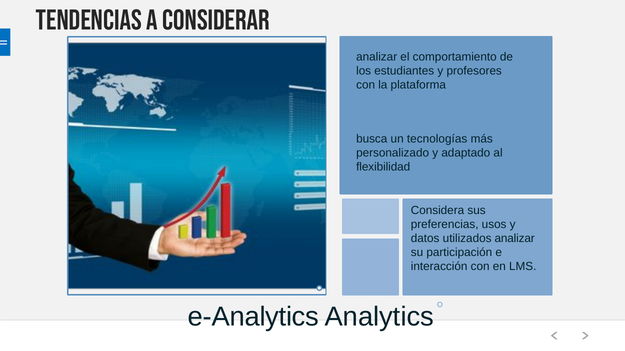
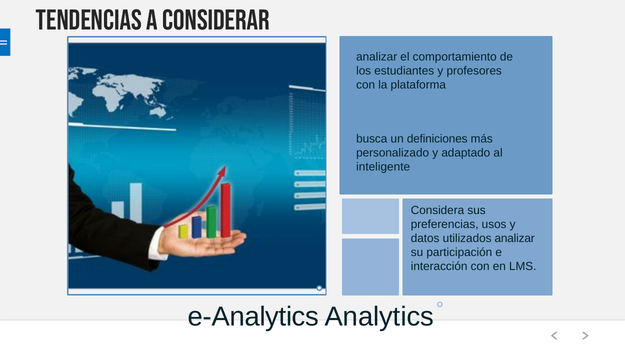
tecnologías: tecnologías -> definiciones
flexibilidad: flexibilidad -> inteligente
